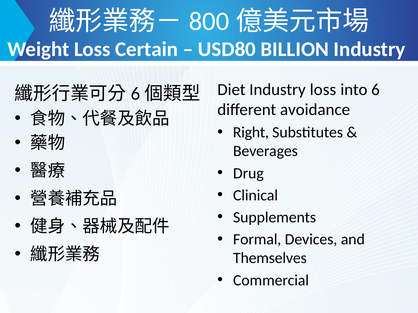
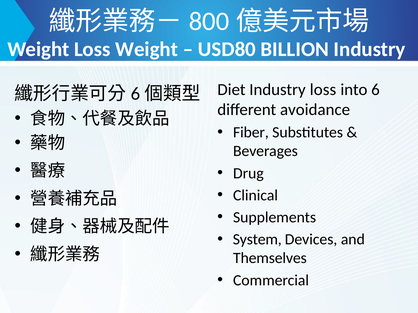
Loss Certain: Certain -> Weight
Right: Right -> Fiber
Formal: Formal -> System
